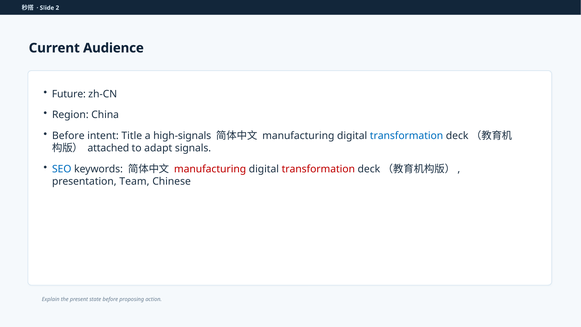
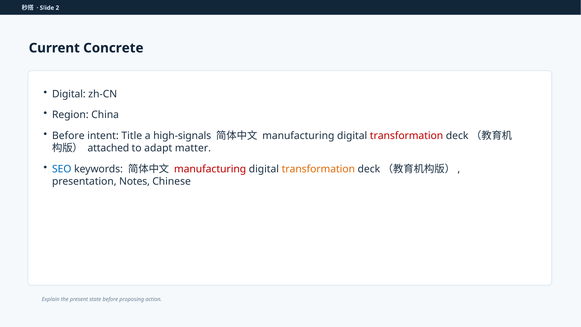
Audience: Audience -> Concrete
Future at (69, 94): Future -> Digital
transformation at (407, 136) colour: blue -> red
signals: signals -> matter
transformation at (318, 169) colour: red -> orange
Team: Team -> Notes
